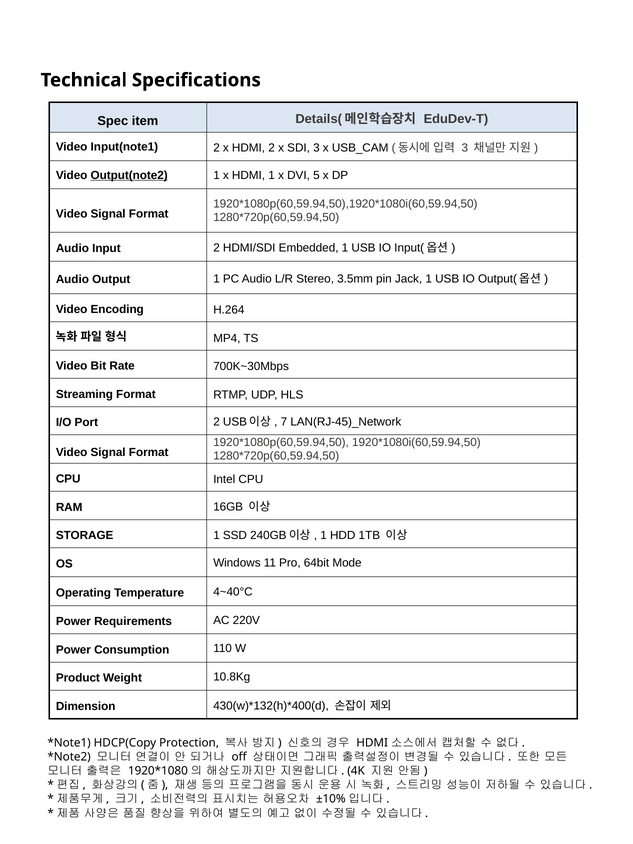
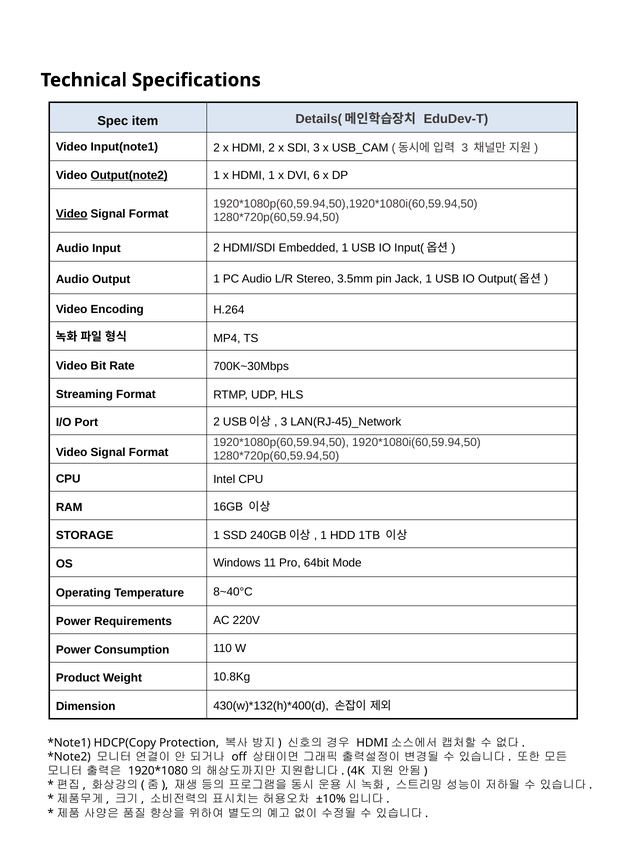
5: 5 -> 6
Video at (72, 214) underline: none -> present
7 at (284, 422): 7 -> 3
4~40°C: 4~40°C -> 8~40°C
